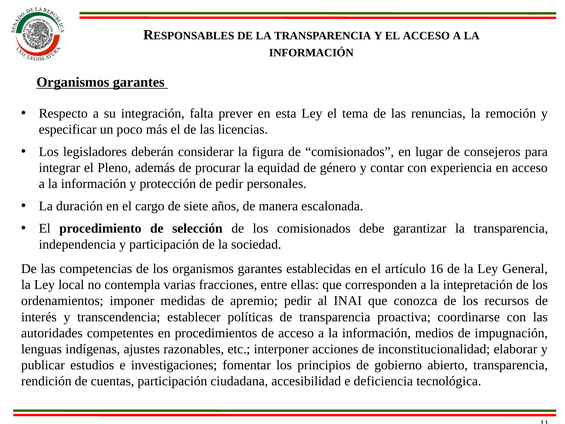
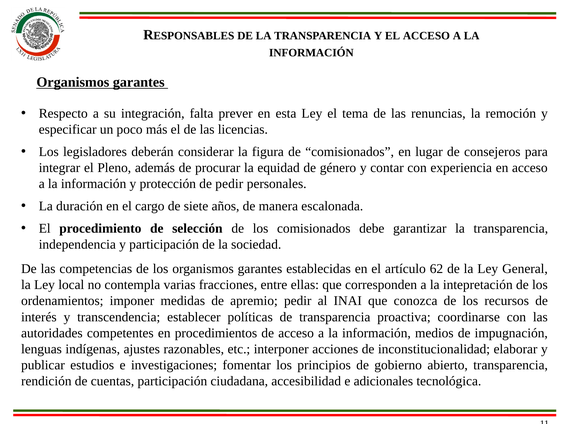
16: 16 -> 62
deficiencia: deficiencia -> adicionales
